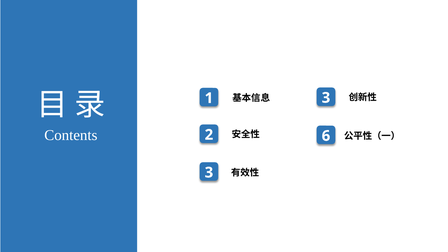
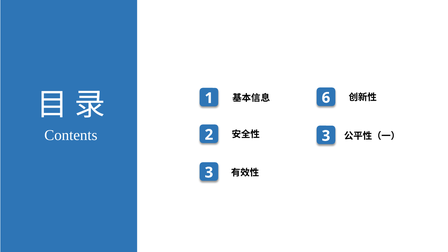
3 at (326, 98): 3 -> 6
6 at (326, 136): 6 -> 3
